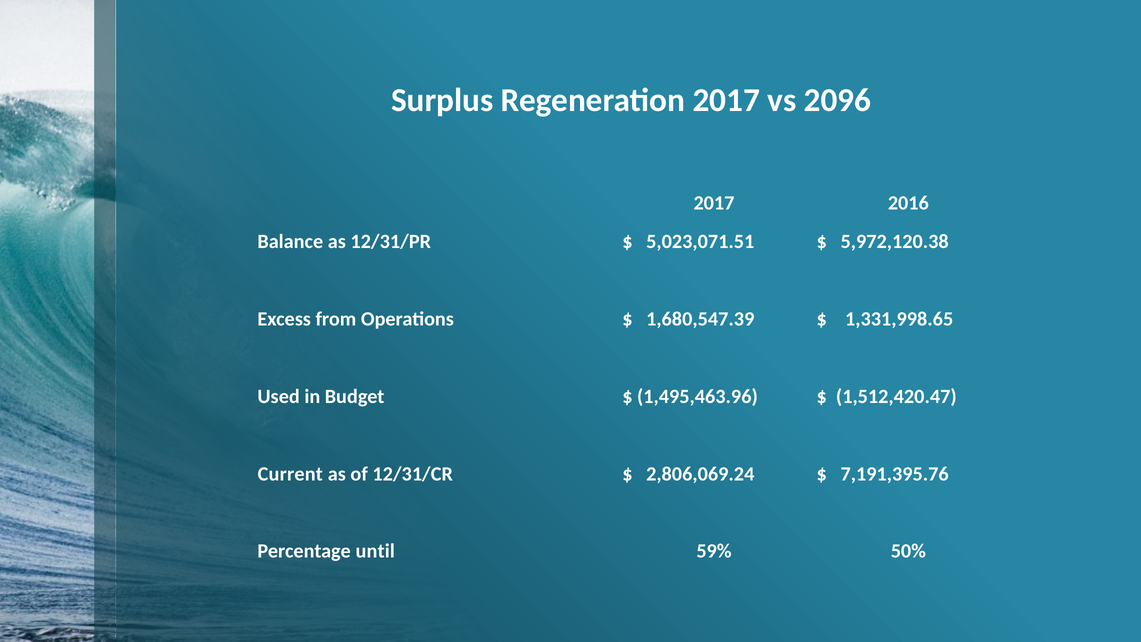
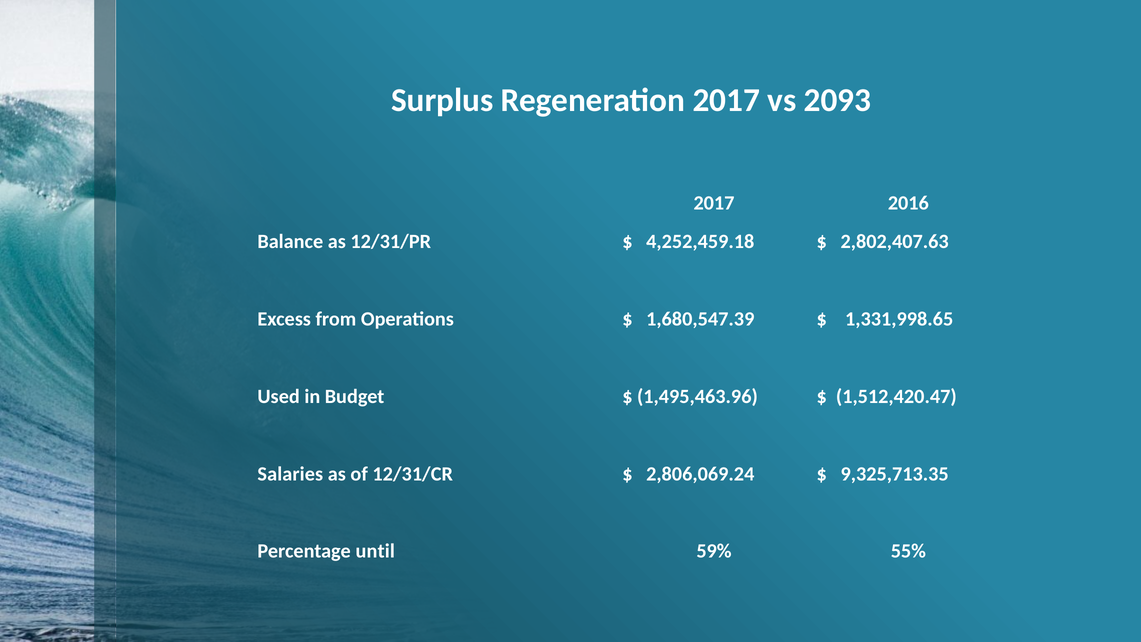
2096: 2096 -> 2093
5,023,071.51: 5,023,071.51 -> 4,252,459.18
5,972,120.38: 5,972,120.38 -> 2,802,407.63
Current: Current -> Salaries
7,191,395.76: 7,191,395.76 -> 9,325,713.35
50%: 50% -> 55%
